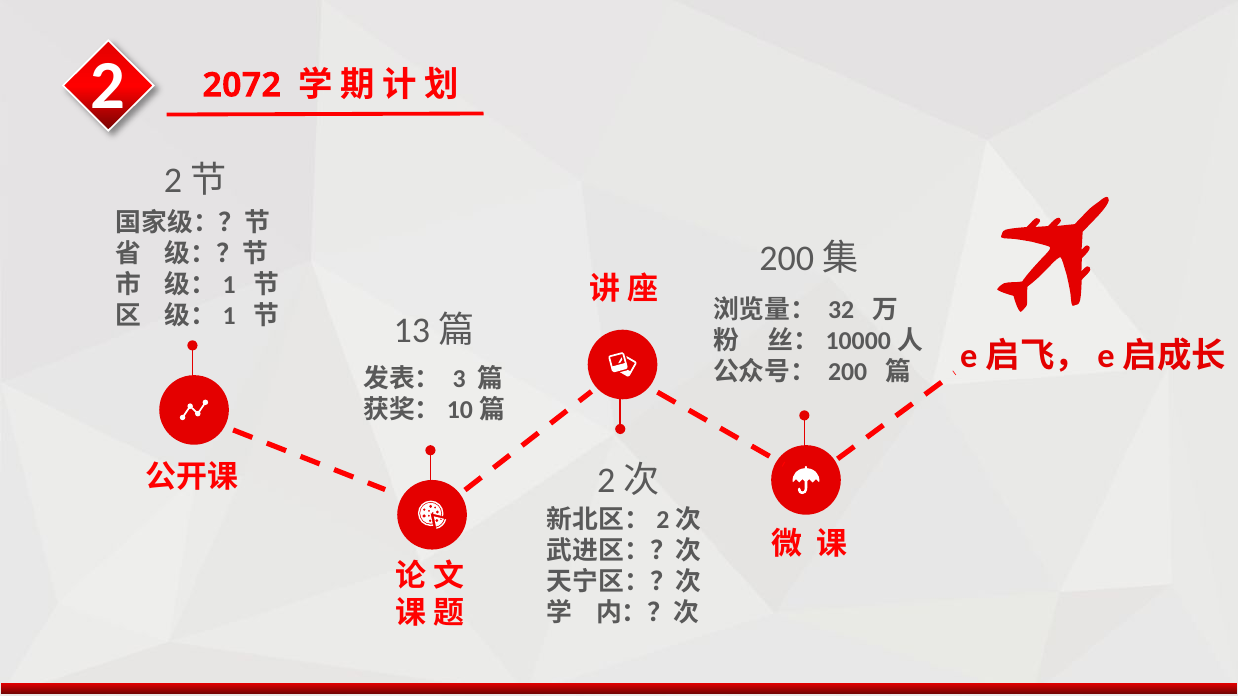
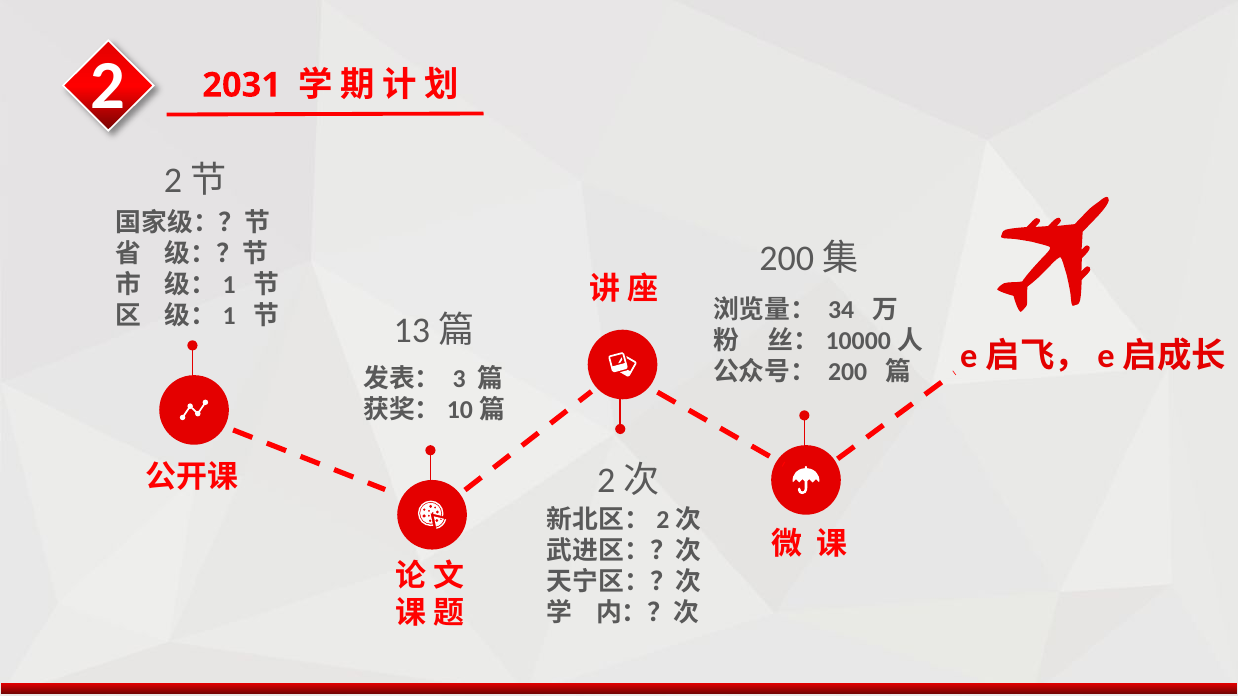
2072: 2072 -> 2031
32: 32 -> 34
